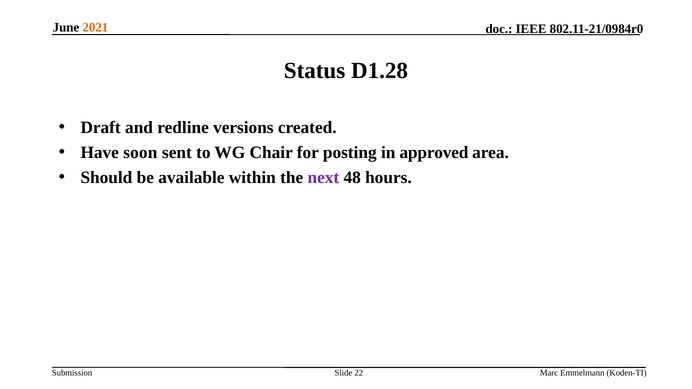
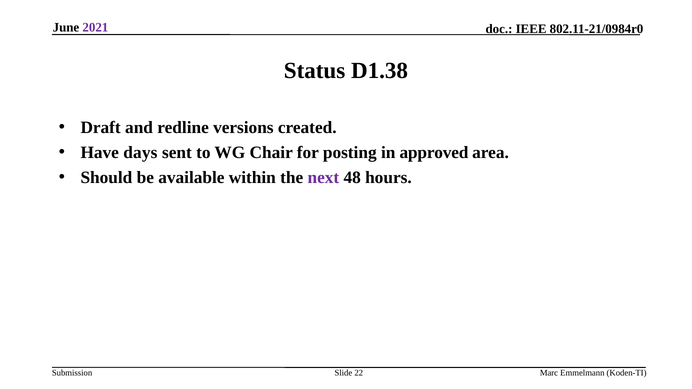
2021 colour: orange -> purple
D1.28: D1.28 -> D1.38
soon: soon -> days
